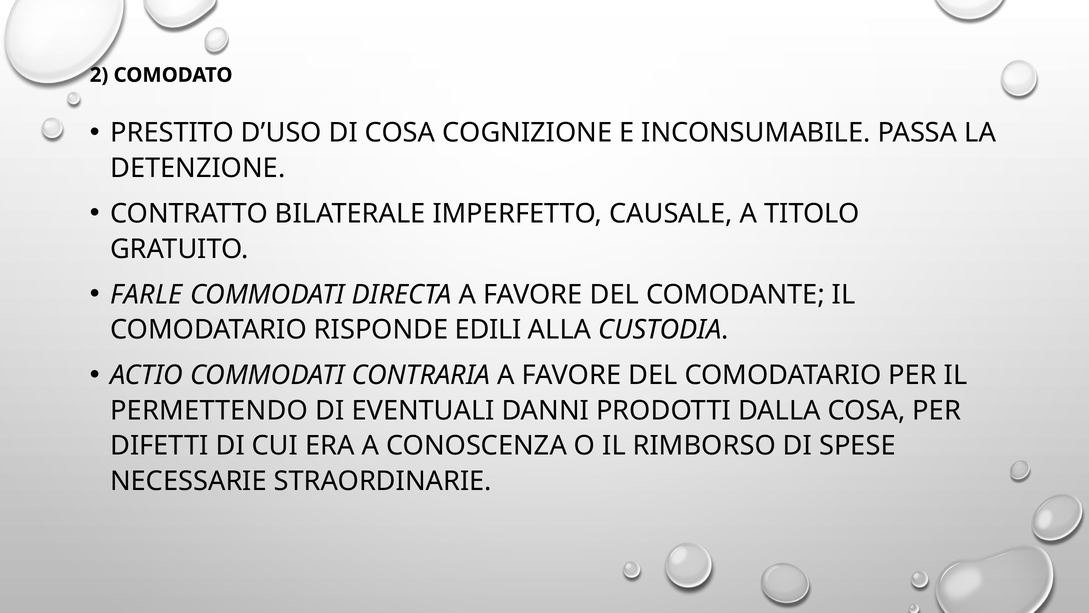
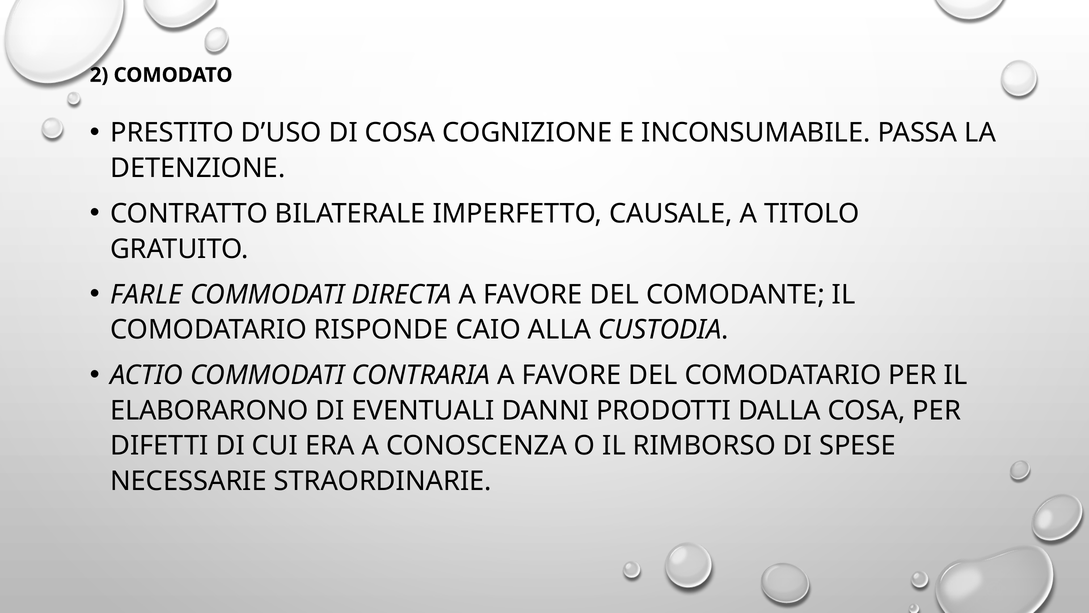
EDILI: EDILI -> CAIO
PERMETTENDO: PERMETTENDO -> ELABORARONO
